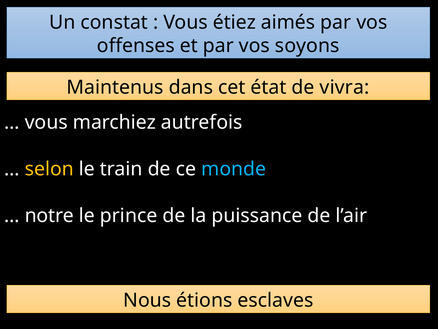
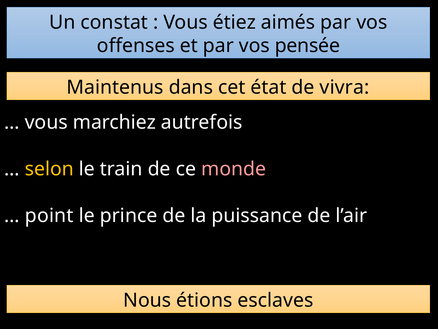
soyons: soyons -> pensée
monde colour: light blue -> pink
notre: notre -> point
